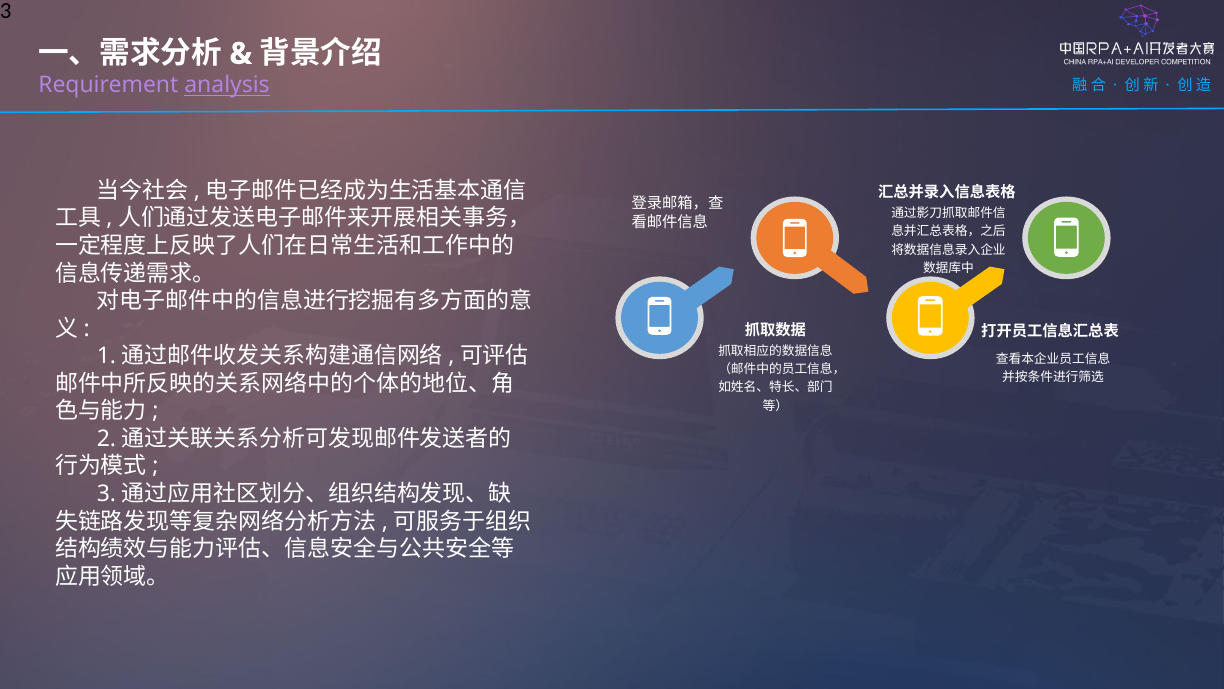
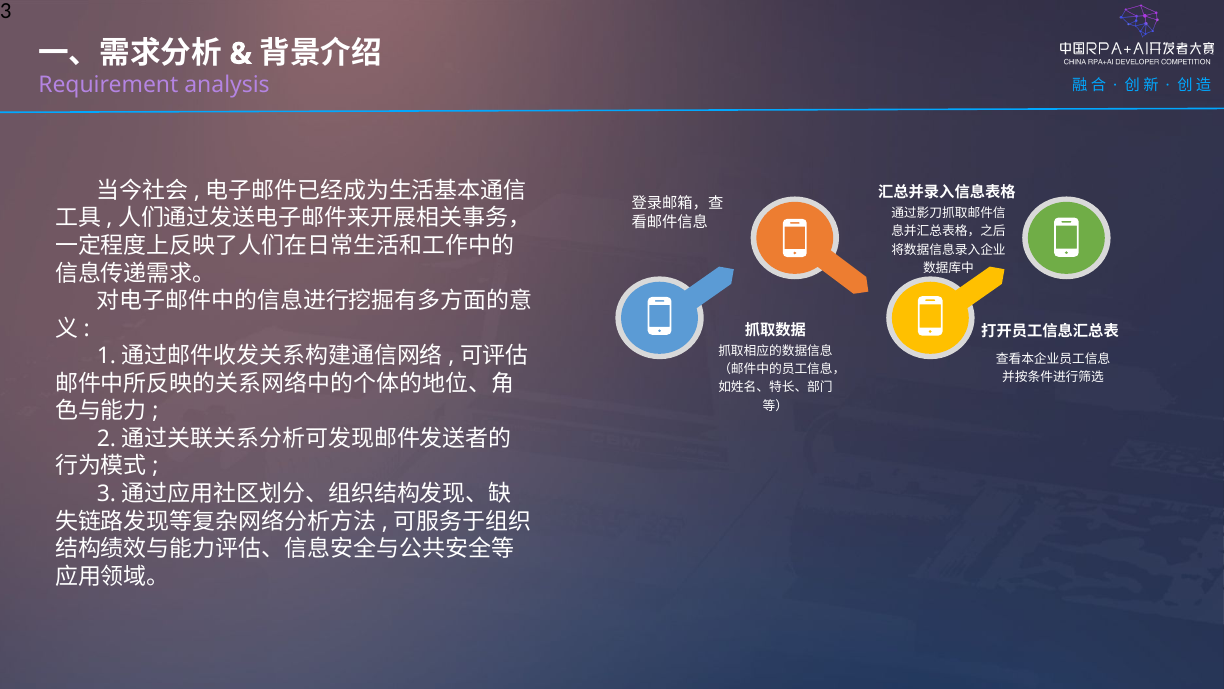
analysis underline: present -> none
